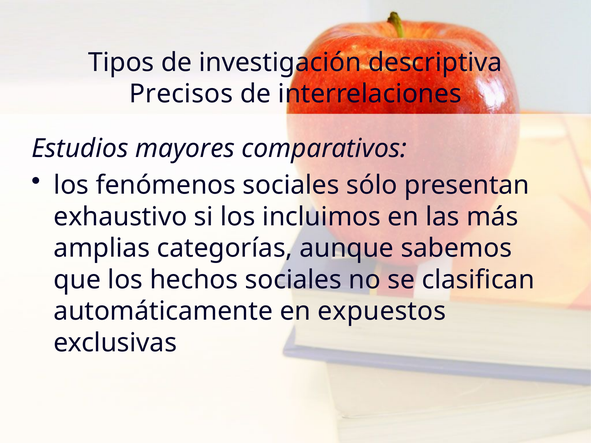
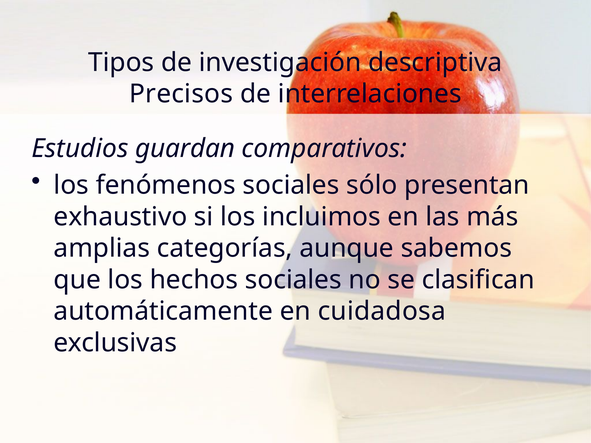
mayores: mayores -> guardan
expuestos: expuestos -> cuidadosa
